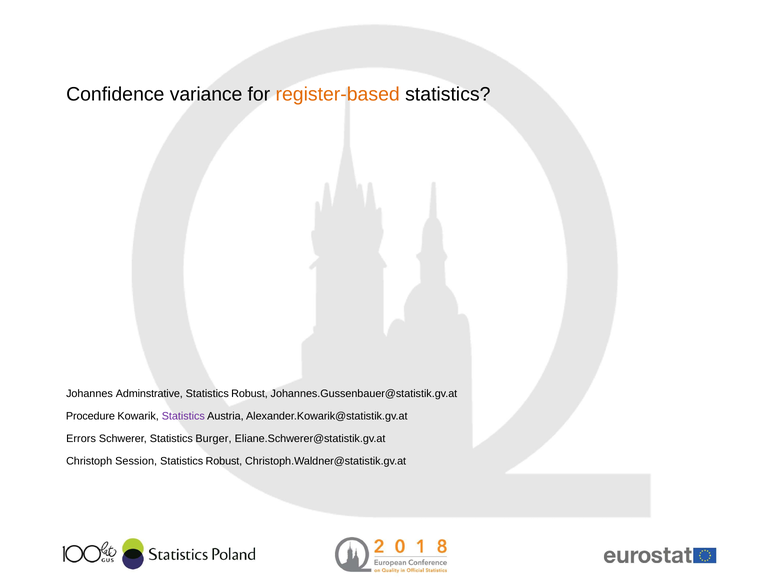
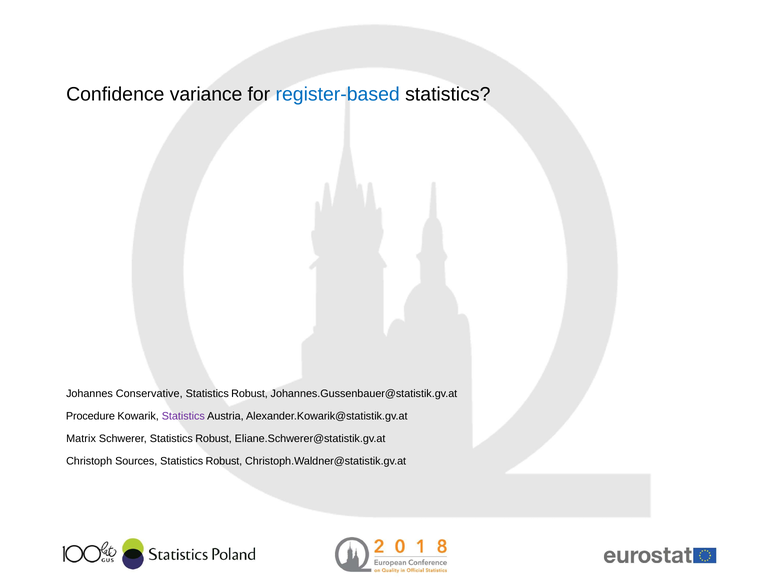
register-based colour: orange -> blue
Adminstrative: Adminstrative -> Conservative
Errors: Errors -> Matrix
Schwerer Statistics Burger: Burger -> Robust
Session: Session -> Sources
